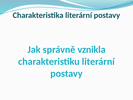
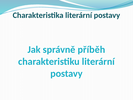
vznikla: vznikla -> příběh
